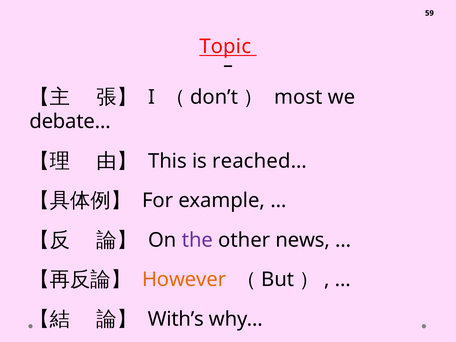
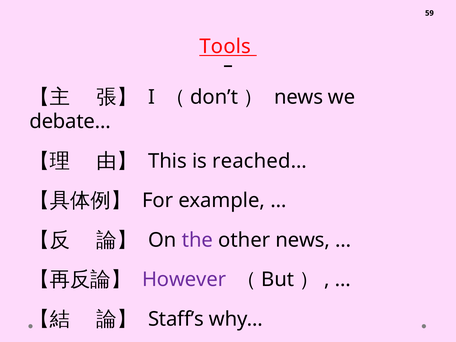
Topic: Topic -> Tools
most at (298, 97): most -> news
However colour: orange -> purple
With’s: With’s -> Staff’s
